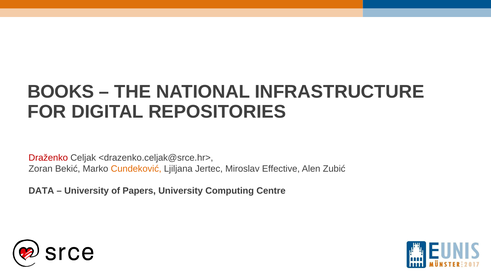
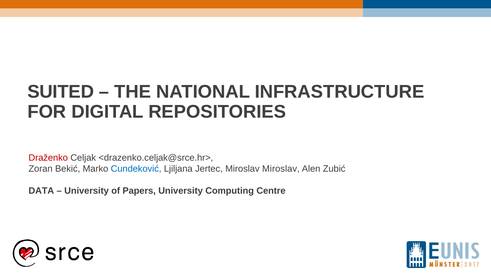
BOOKS: BOOKS -> SUITED
Cundeković colour: orange -> blue
Miroslav Effective: Effective -> Miroslav
